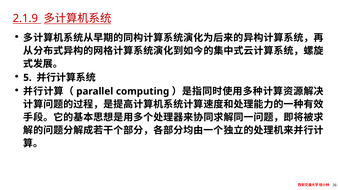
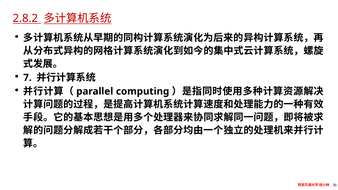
2.1.9: 2.1.9 -> 2.8.2
5: 5 -> 7
